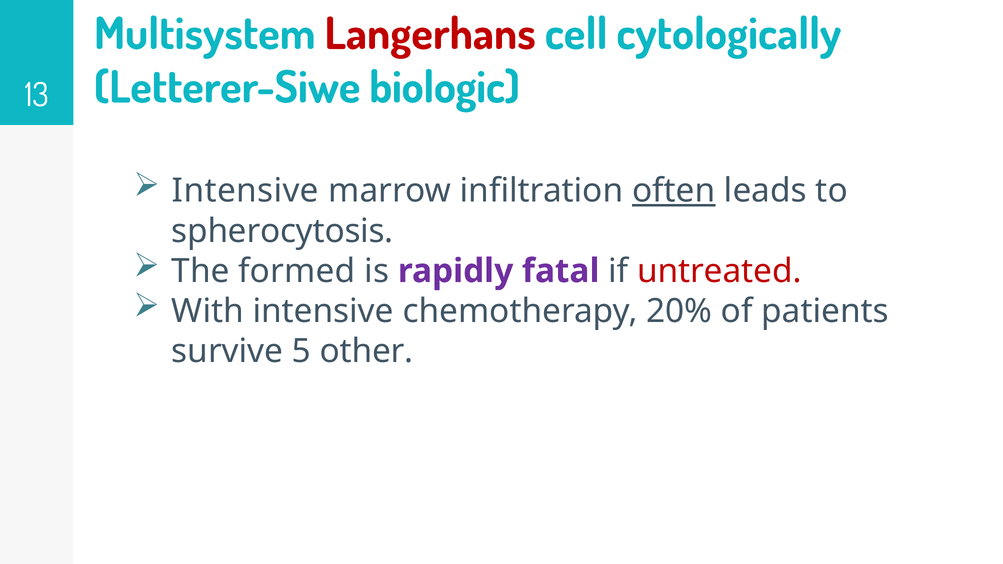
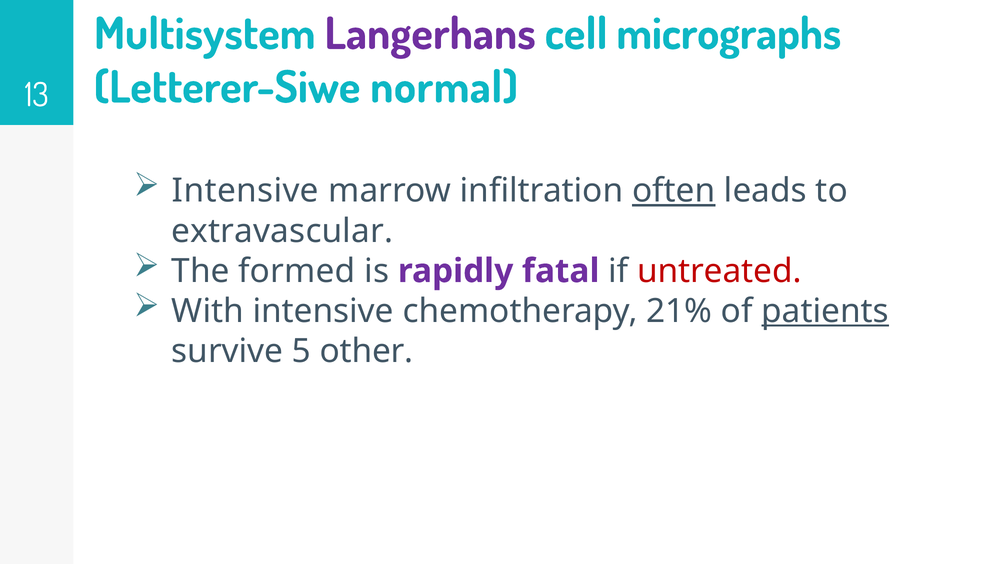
Langerhans colour: red -> purple
cytologically: cytologically -> micrographs
biologic: biologic -> normal
spherocytosis: spherocytosis -> extravascular
20%: 20% -> 21%
patients underline: none -> present
